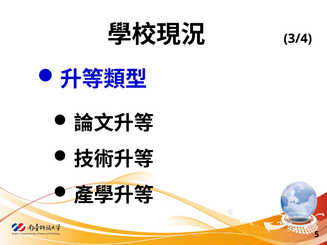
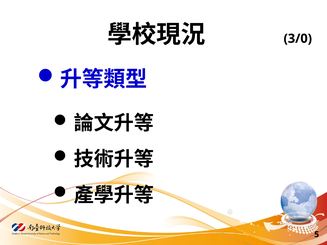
3/4: 3/4 -> 3/0
